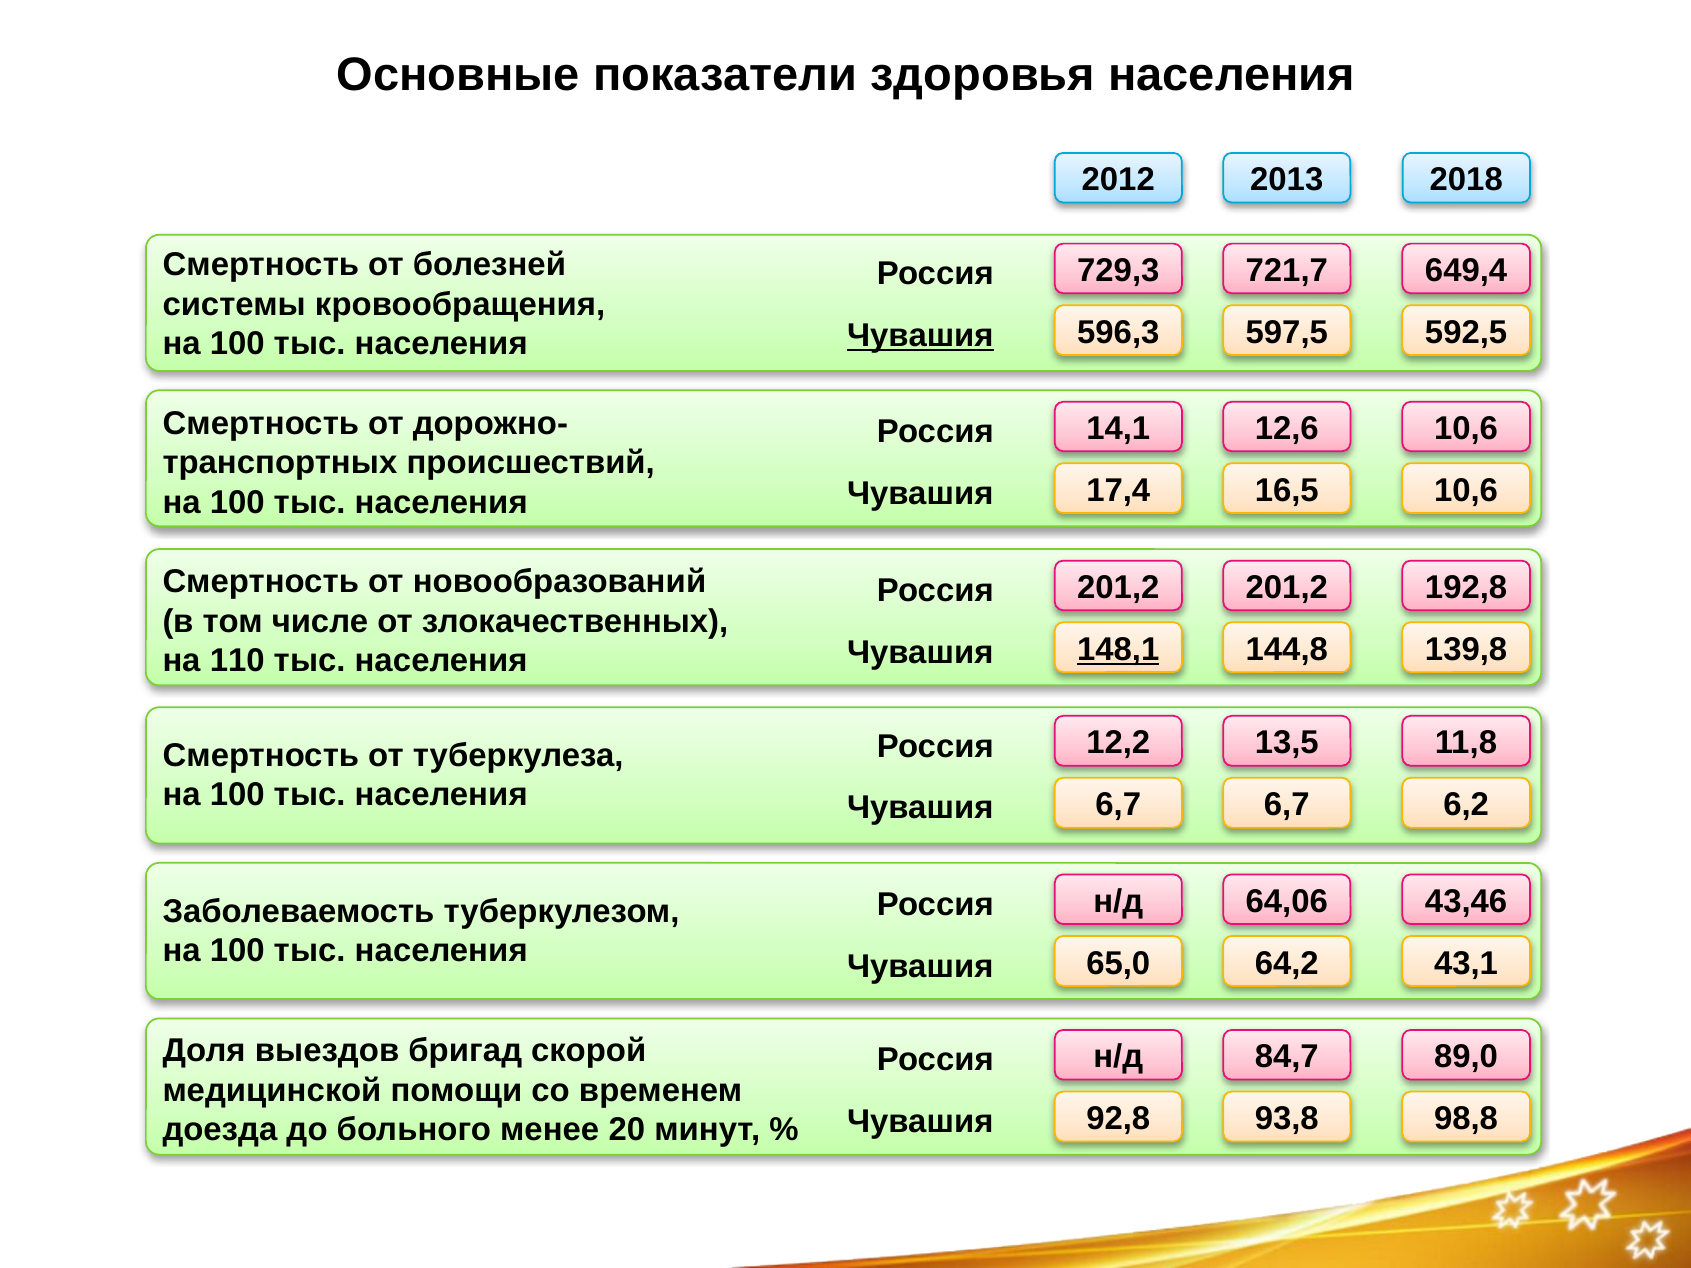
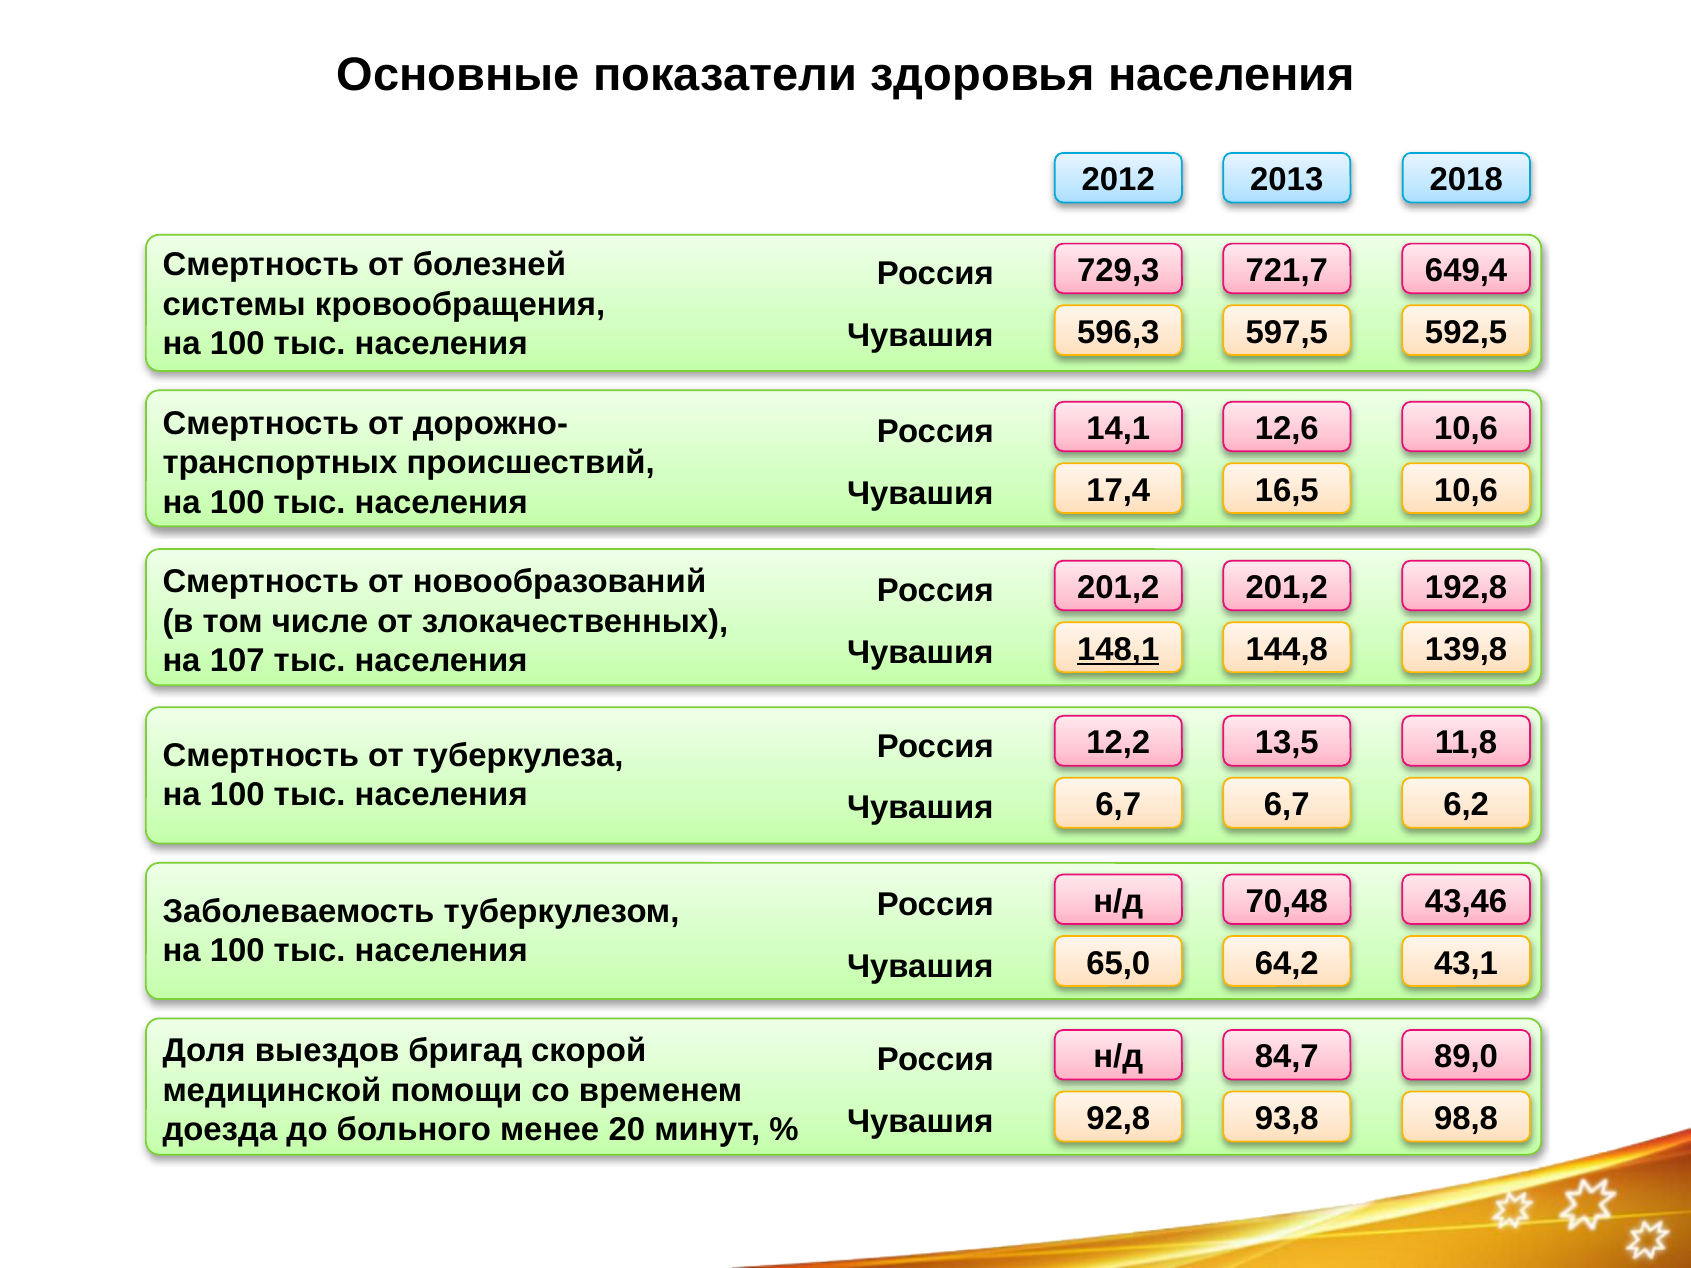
Чувашия at (920, 336) underline: present -> none
110: 110 -> 107
64,06: 64,06 -> 70,48
